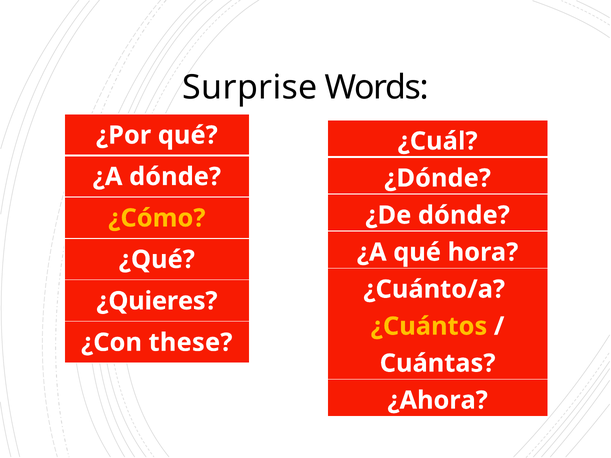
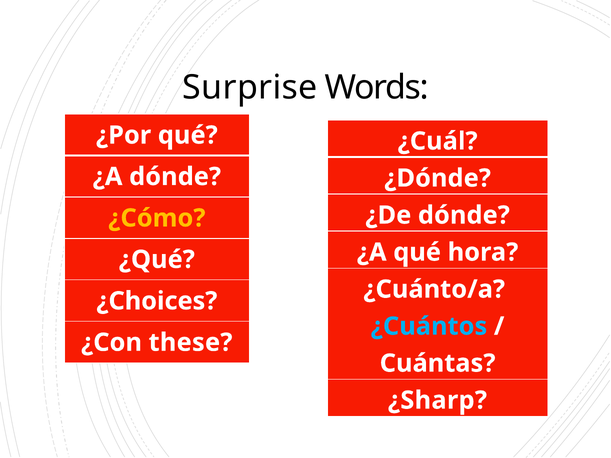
¿Quieres: ¿Quieres -> ¿Choices
¿Cuántos colour: yellow -> light blue
¿Ahora: ¿Ahora -> ¿Sharp
